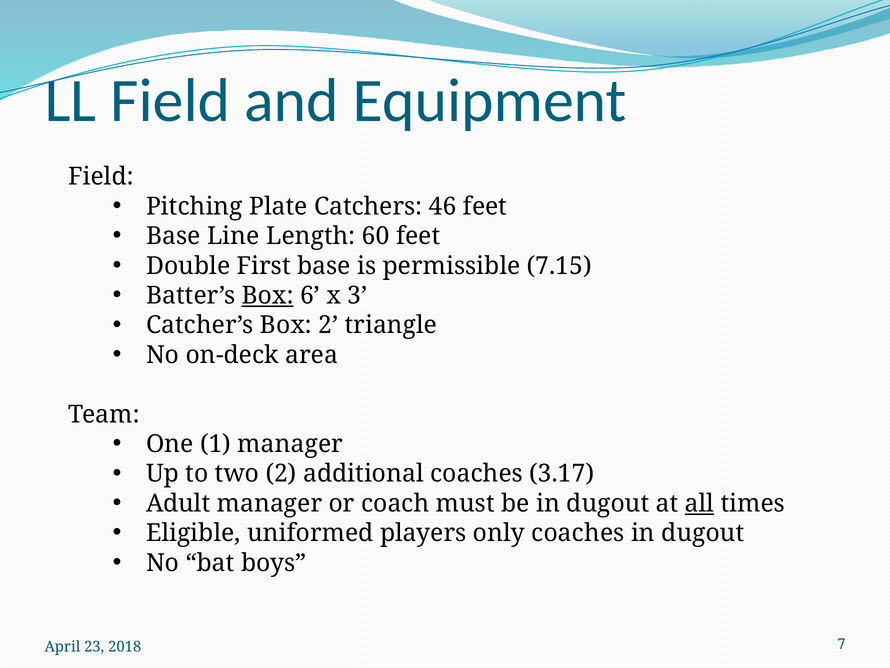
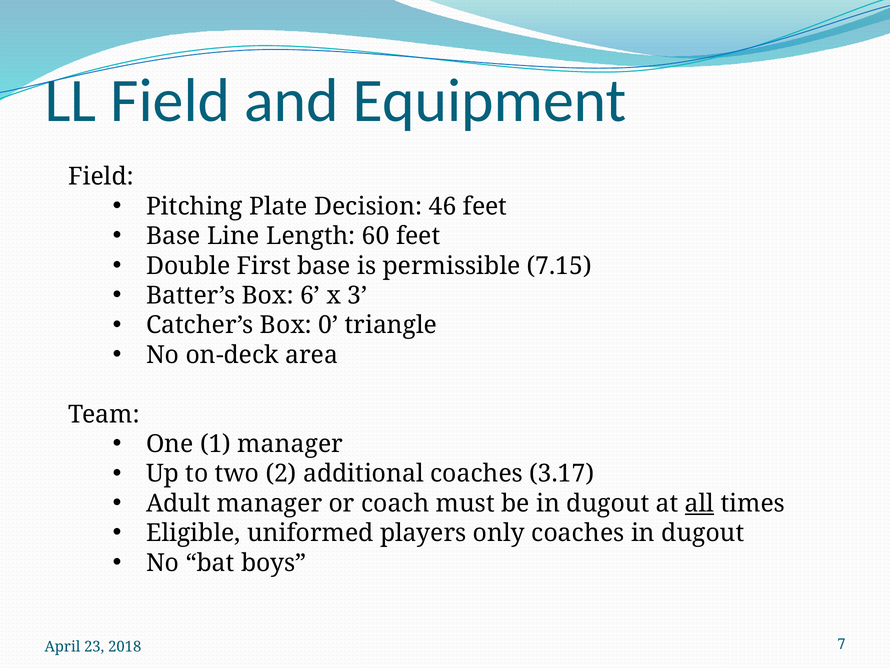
Catchers: Catchers -> Decision
Box at (268, 295) underline: present -> none
Box 2: 2 -> 0
